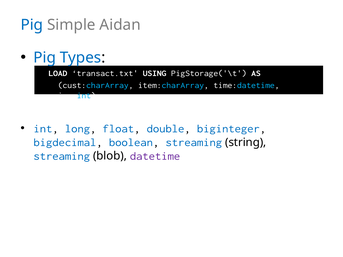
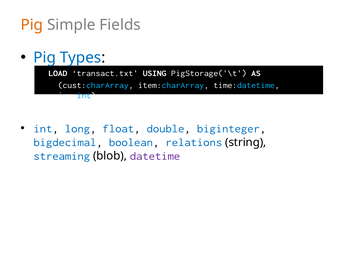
Pig at (32, 25) colour: blue -> orange
Aidan: Aidan -> Fields
boolean streaming: streaming -> relations
